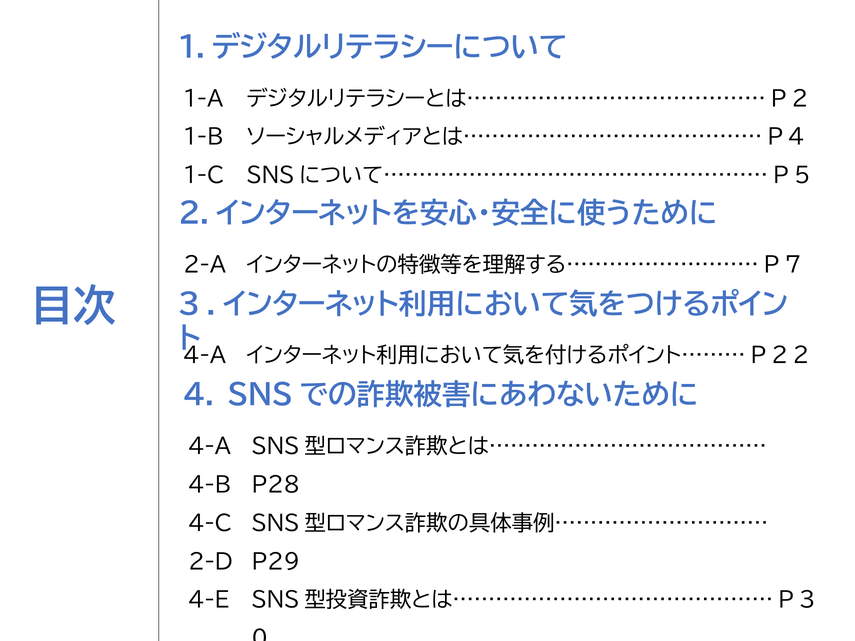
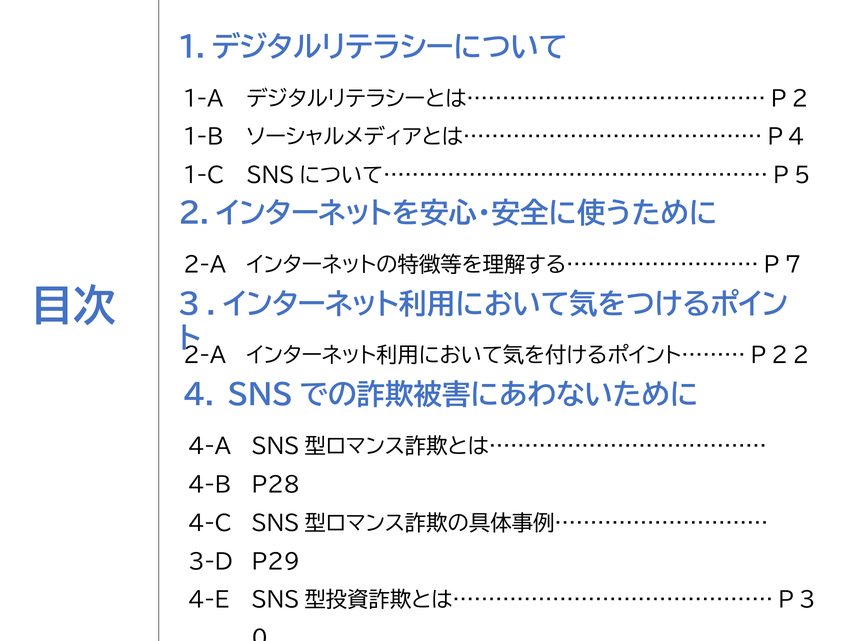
4-A at (205, 356): 4-A -> 2-A
2-D: 2-D -> 3-D
